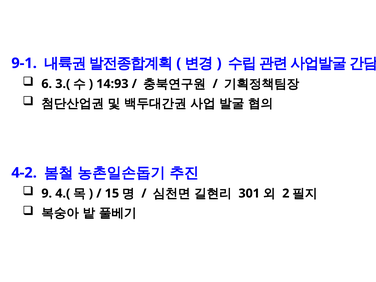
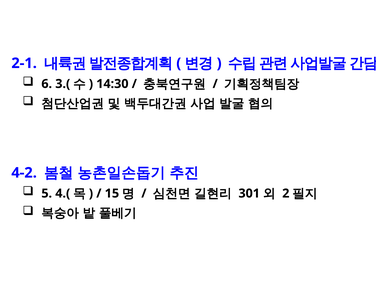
9-1: 9-1 -> 2-1
14:93: 14:93 -> 14:30
9: 9 -> 5
